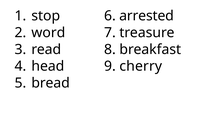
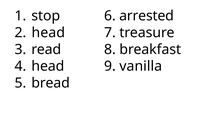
word at (48, 33): word -> head
cherry: cherry -> vanilla
